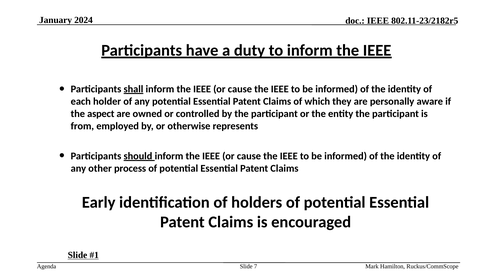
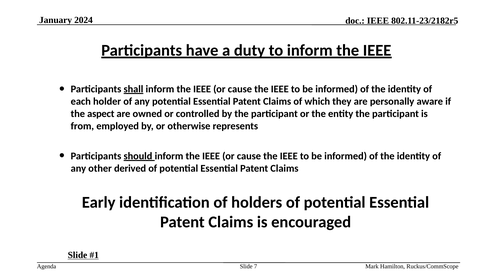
process: process -> derived
